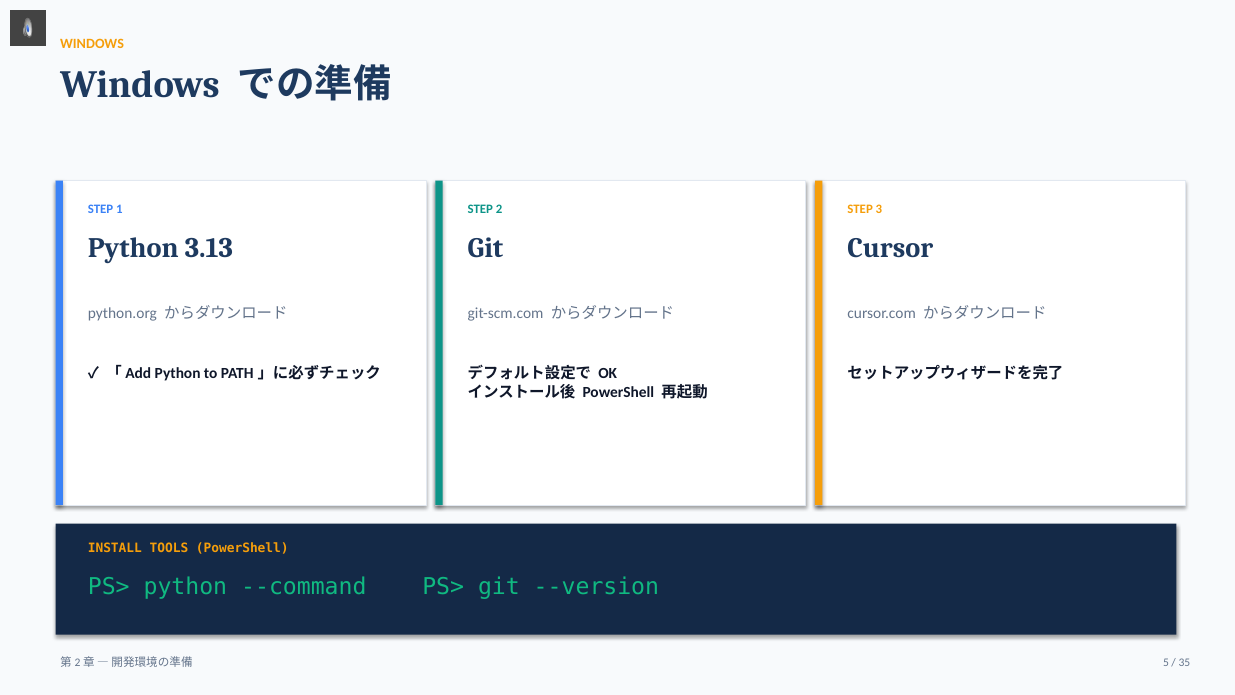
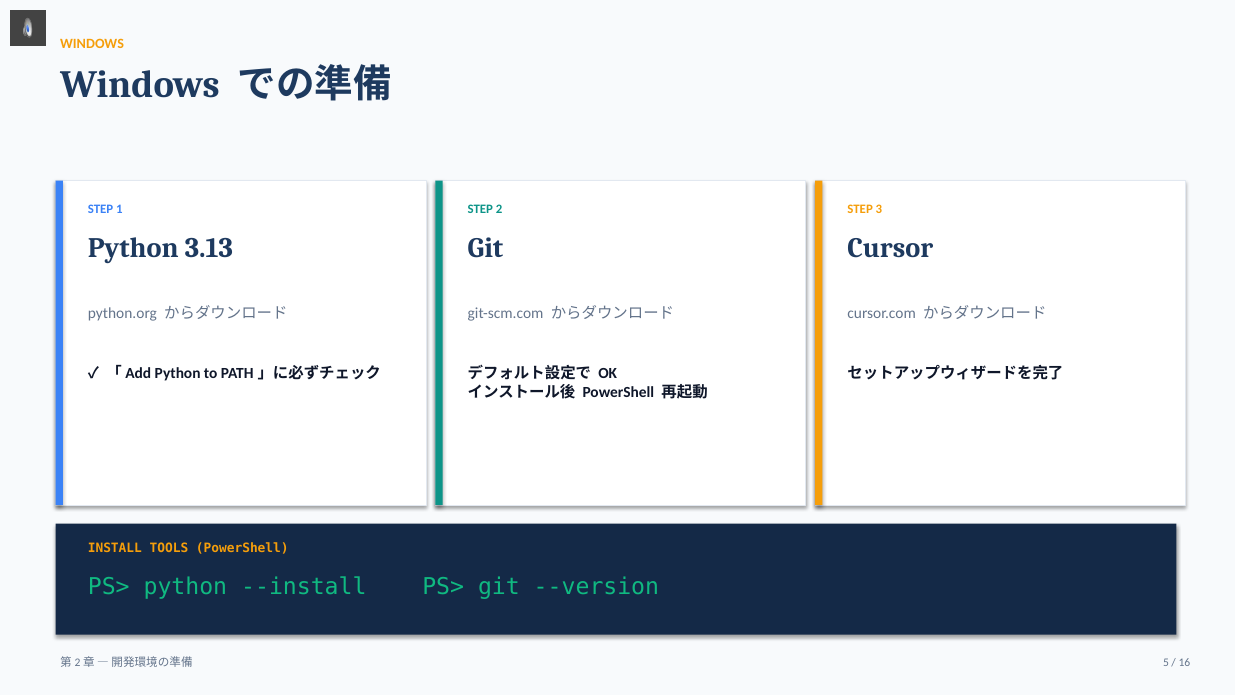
--command: --command -> --install
35: 35 -> 16
